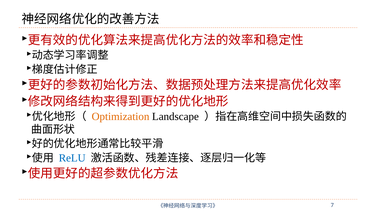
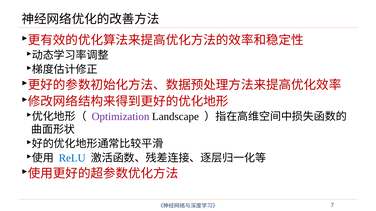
Optimization colour: orange -> purple
